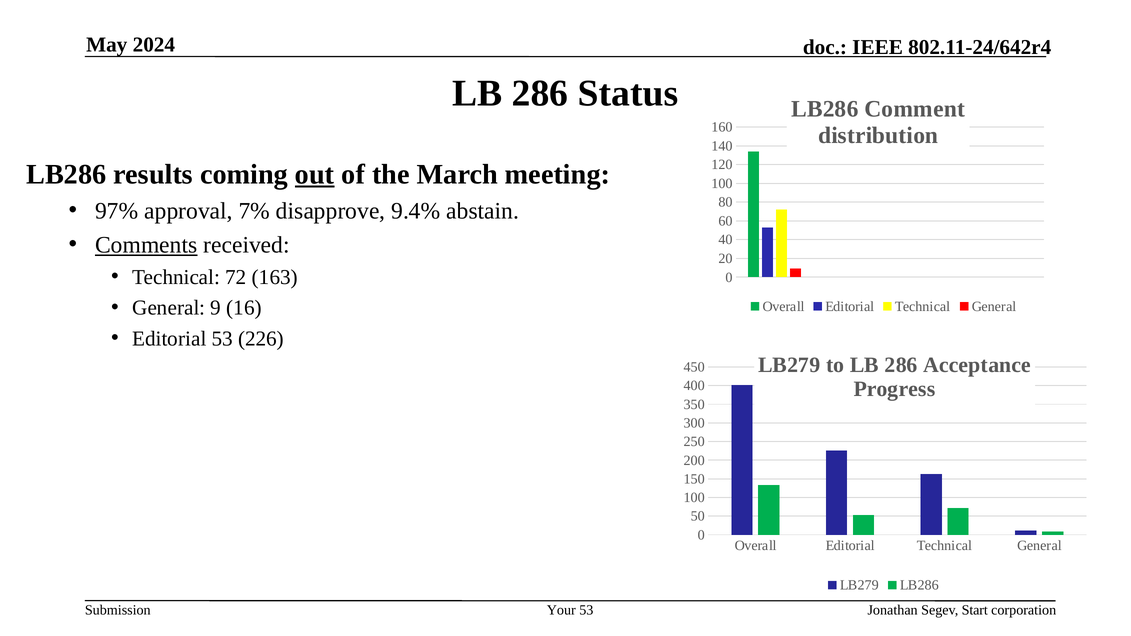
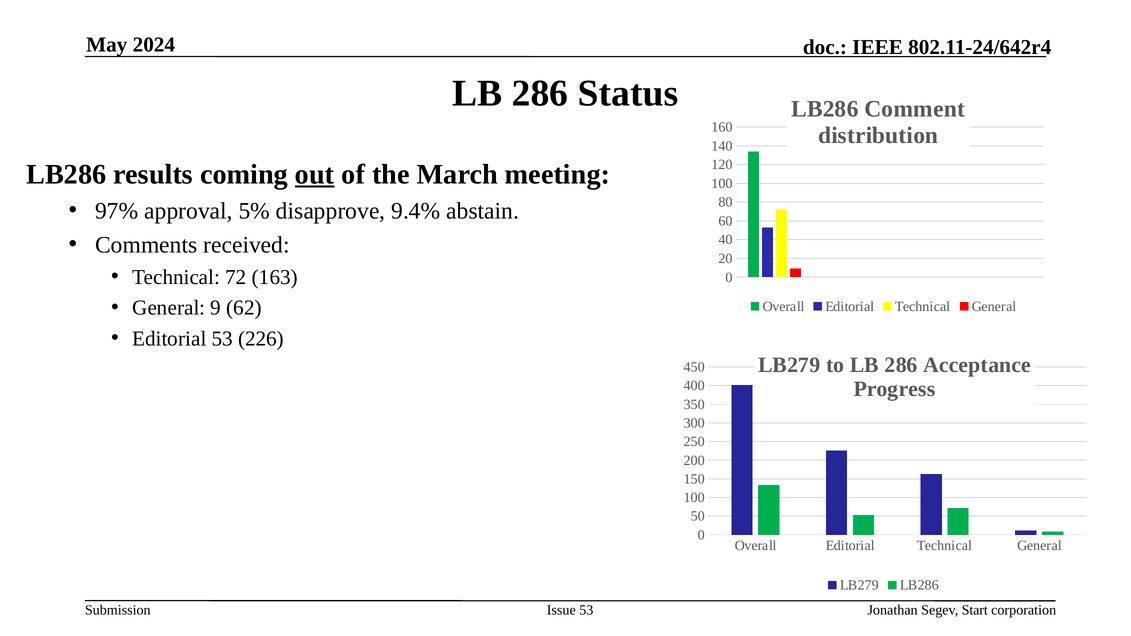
7%: 7% -> 5%
Comments underline: present -> none
16: 16 -> 62
Your: Your -> Issue
